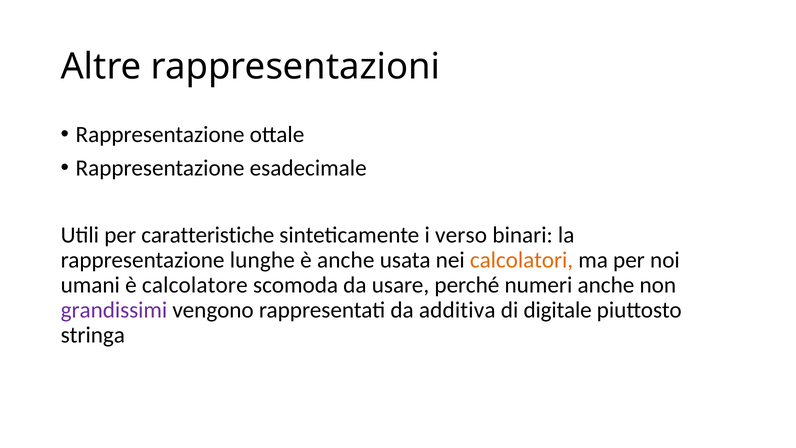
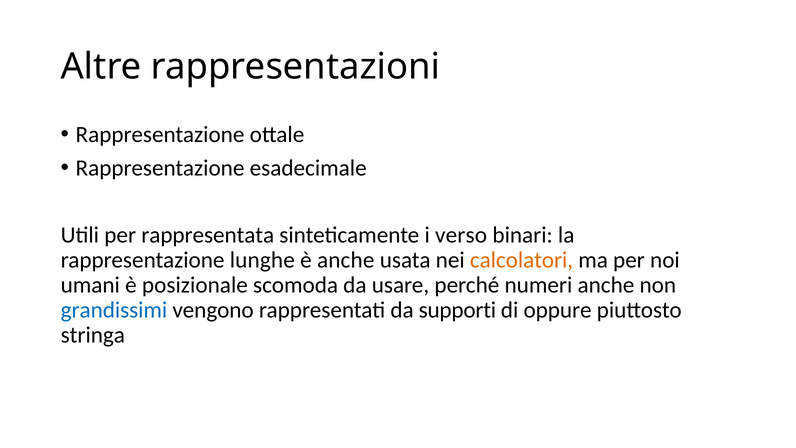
caratteristiche: caratteristiche -> rappresentata
calcolatore: calcolatore -> posizionale
grandissimi colour: purple -> blue
additiva: additiva -> supporti
digitale: digitale -> oppure
